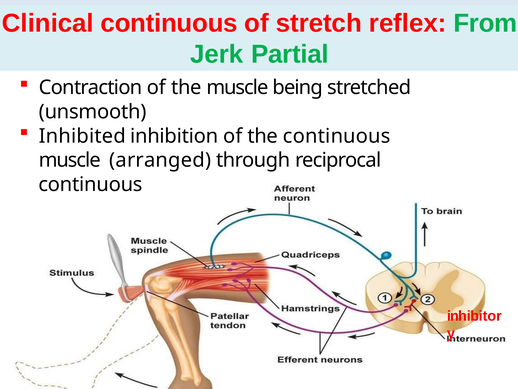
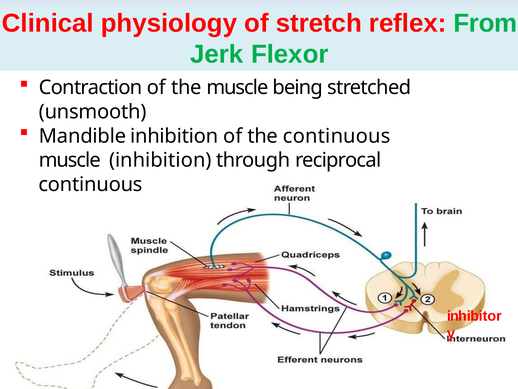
Clinical continuous: continuous -> physiology
Partial: Partial -> Flexor
Inhibited: Inhibited -> Mandible
muscle arranged: arranged -> inhibition
